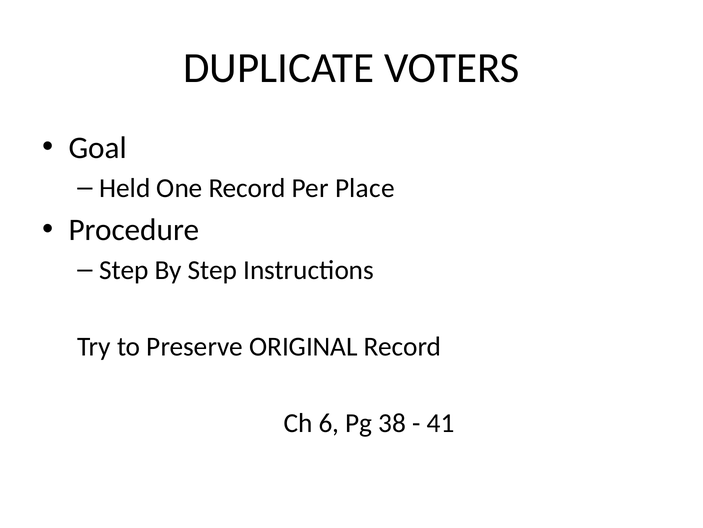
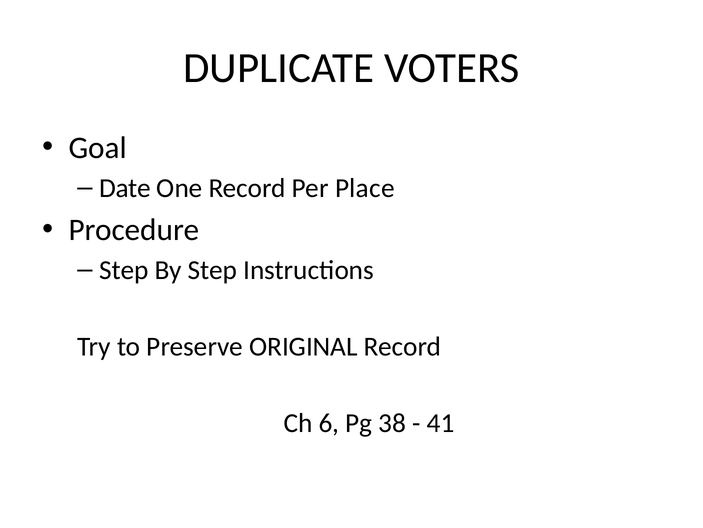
Held: Held -> Date
